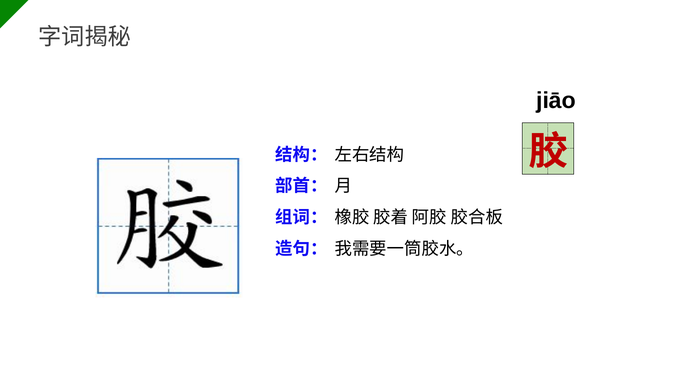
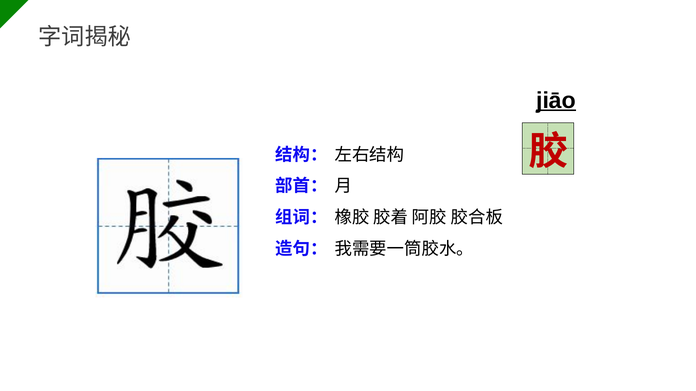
jiāo underline: none -> present
